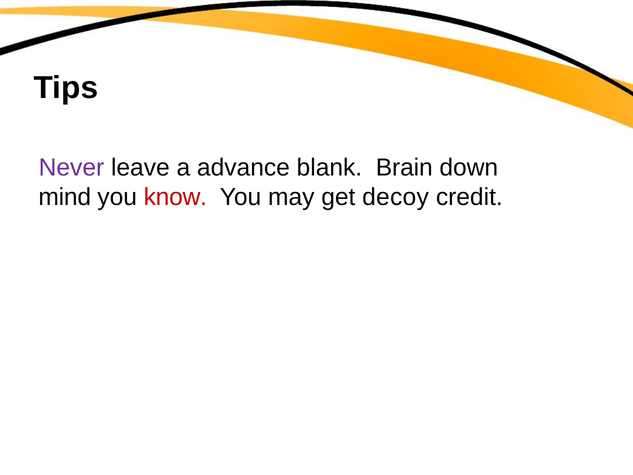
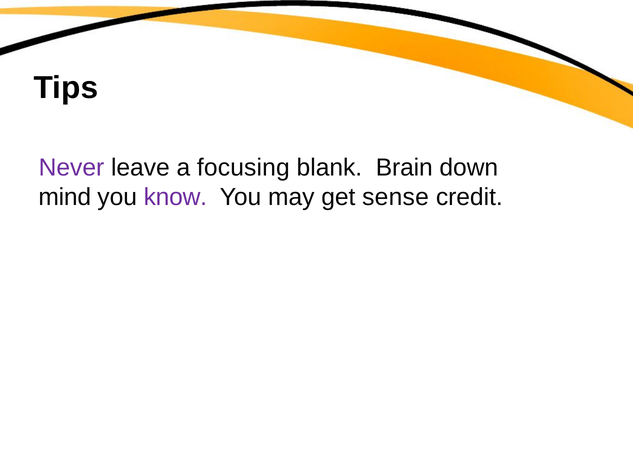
advance: advance -> focusing
know colour: red -> purple
decoy: decoy -> sense
